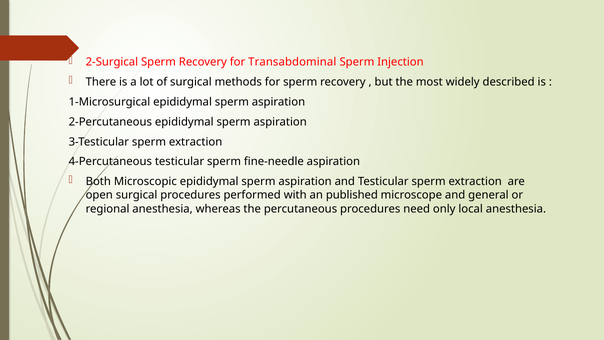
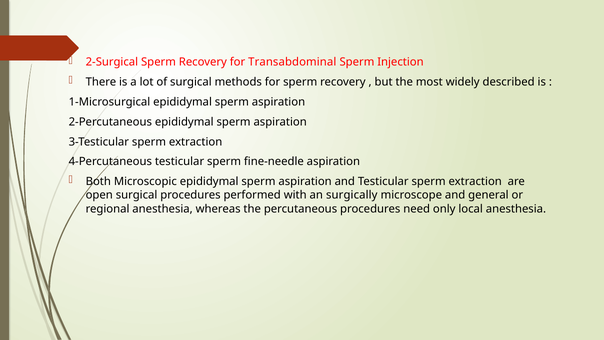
published: published -> surgically
